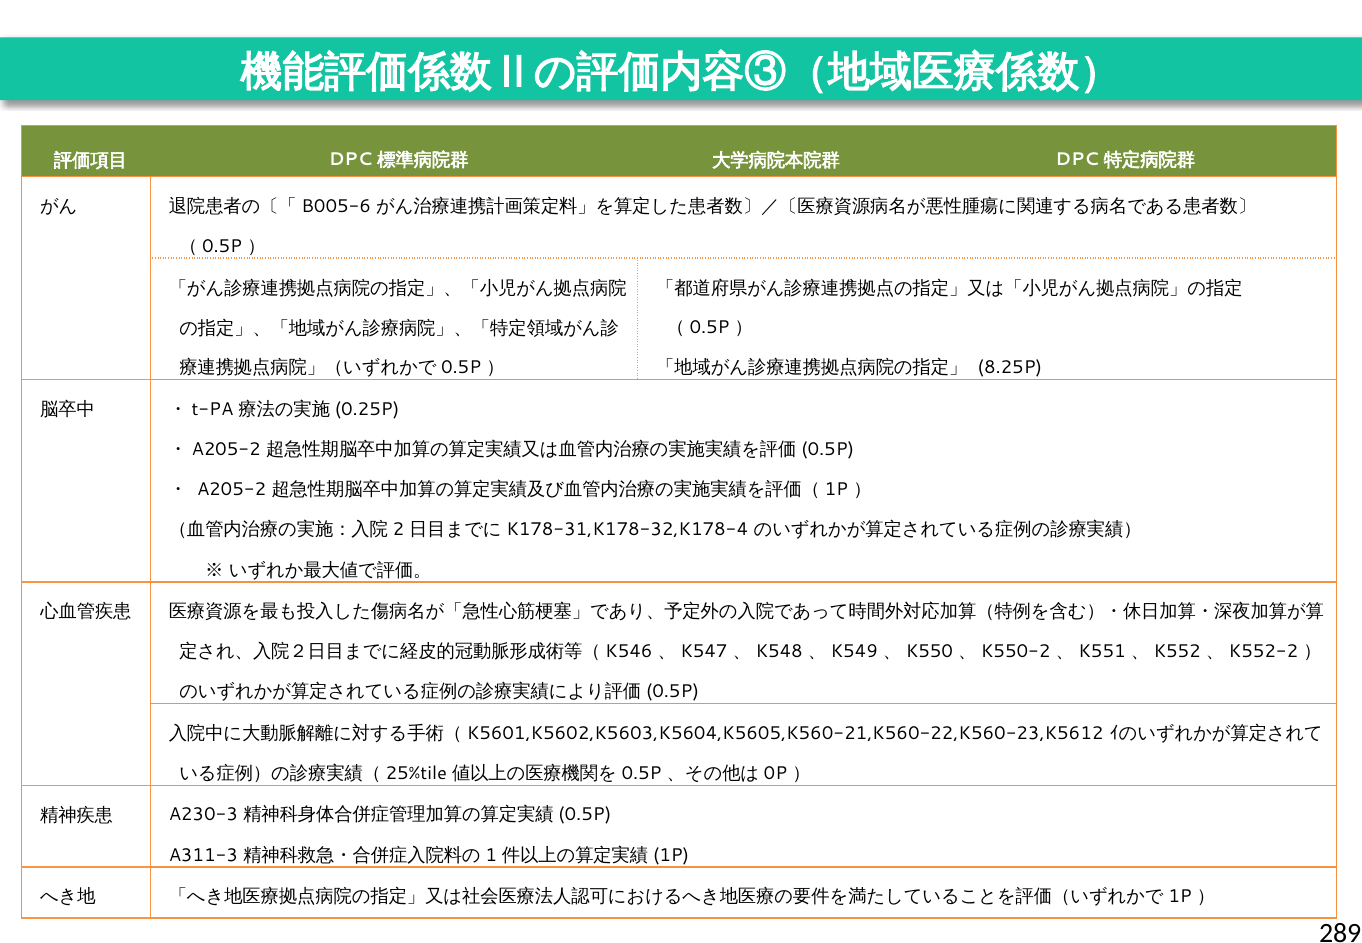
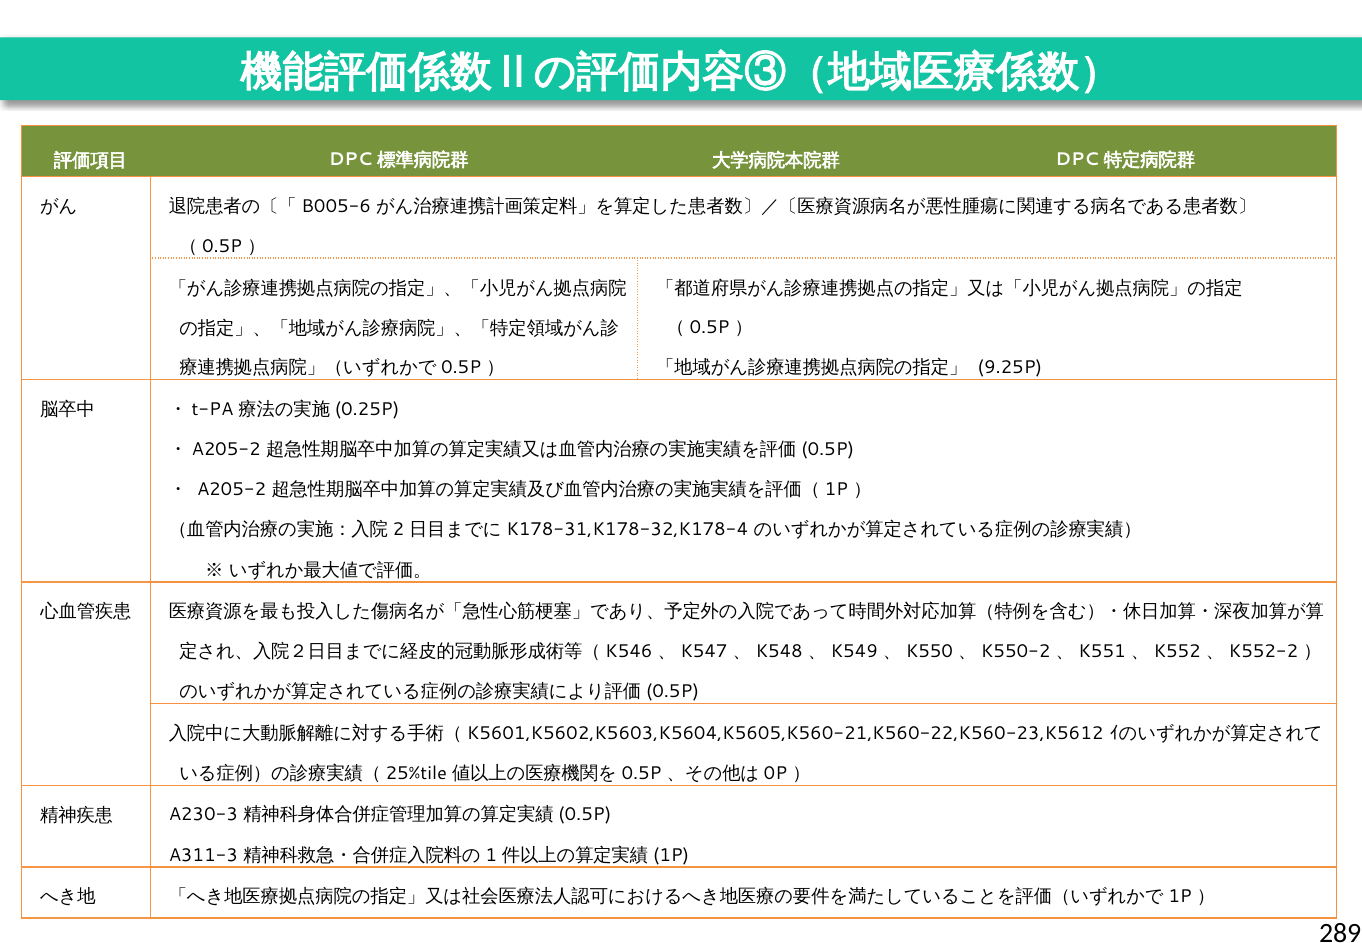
8.25P: 8.25P -> 9.25P
